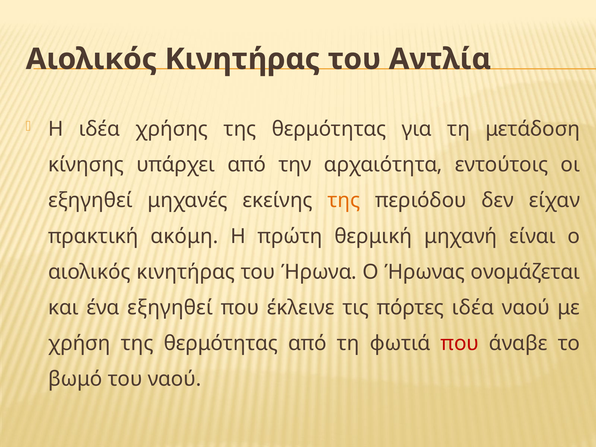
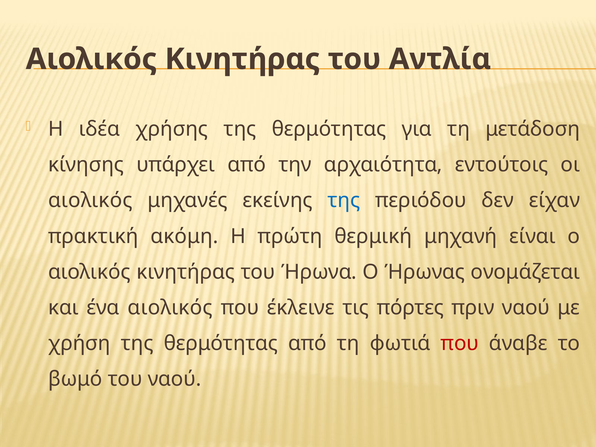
εξηγηθεί at (90, 200): εξηγηθεί -> αιολικός
της at (344, 200) colour: orange -> blue
ένα εξηγηθεί: εξηγηθεί -> αιολικός
πόρτες ιδέα: ιδέα -> πριν
